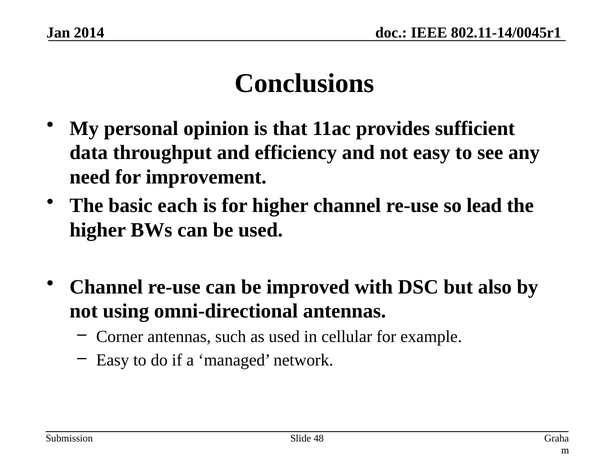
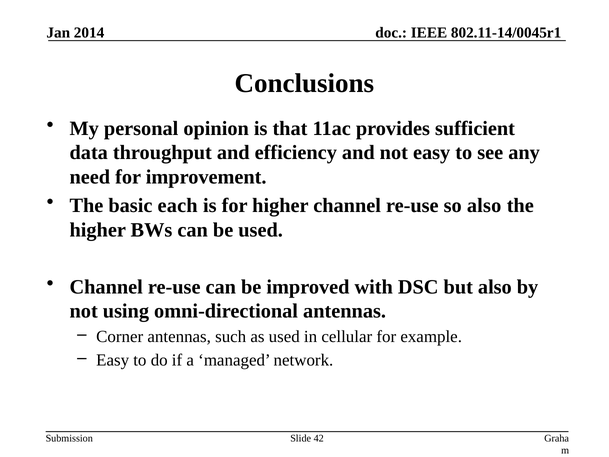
so lead: lead -> also
48: 48 -> 42
